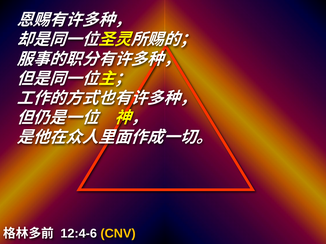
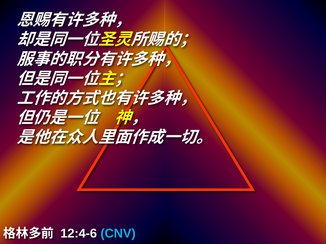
CNV colour: yellow -> light blue
